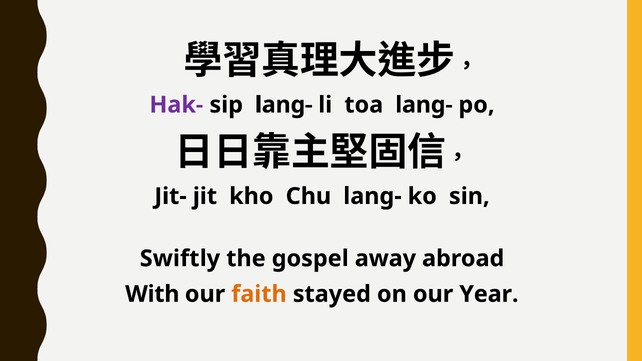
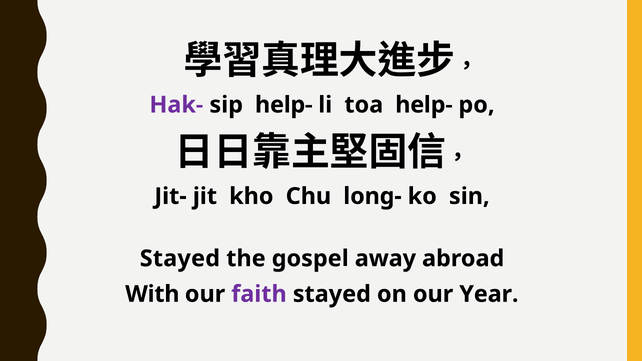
sip lang-: lang- -> help-
toa lang-: lang- -> help-
Chu lang-: lang- -> long-
Swiftly at (180, 259): Swiftly -> Stayed
faith colour: orange -> purple
